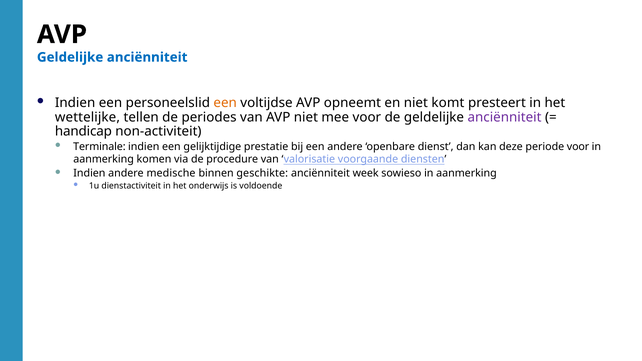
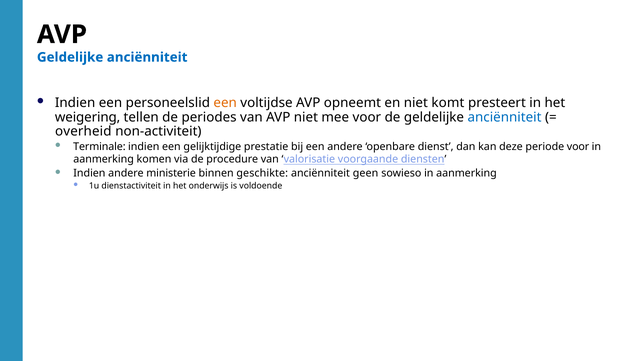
wettelijke: wettelijke -> weigering
anciënniteit at (505, 117) colour: purple -> blue
handicap: handicap -> overheid
medische: medische -> ministerie
week: week -> geen
